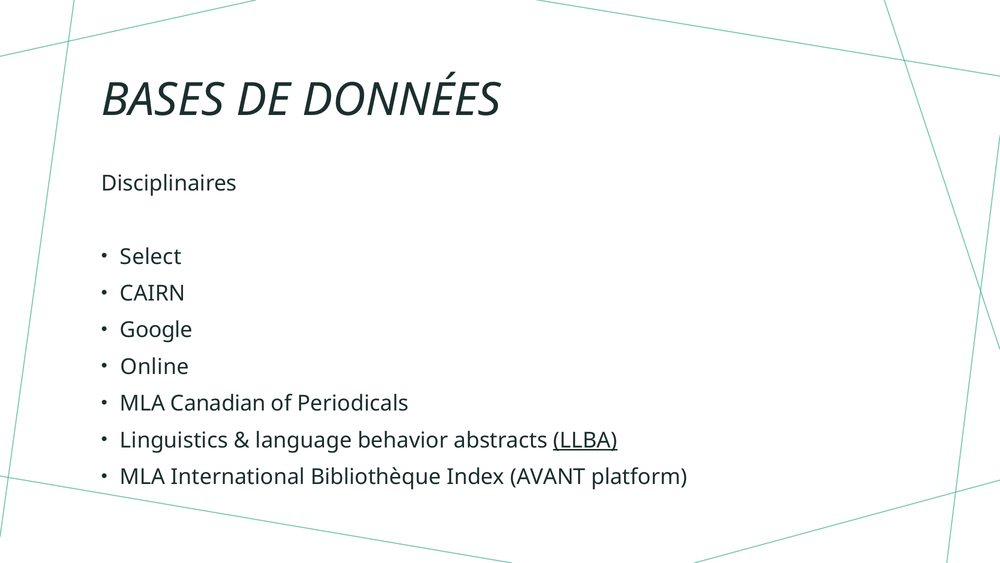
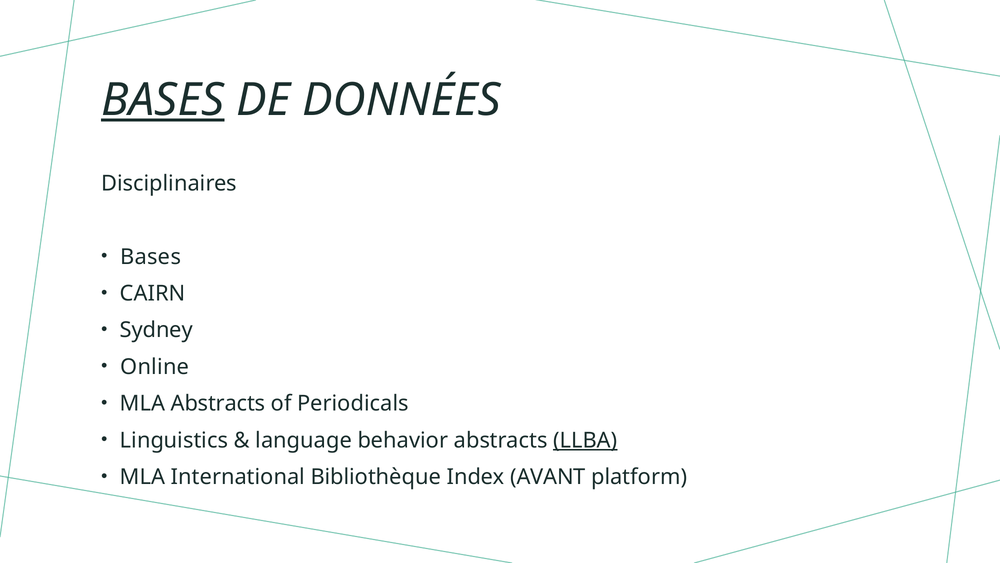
BASES at (163, 100) underline: none -> present
Select at (151, 257): Select -> Bases
Google: Google -> Sydney
MLA Canadian: Canadian -> Abstracts
